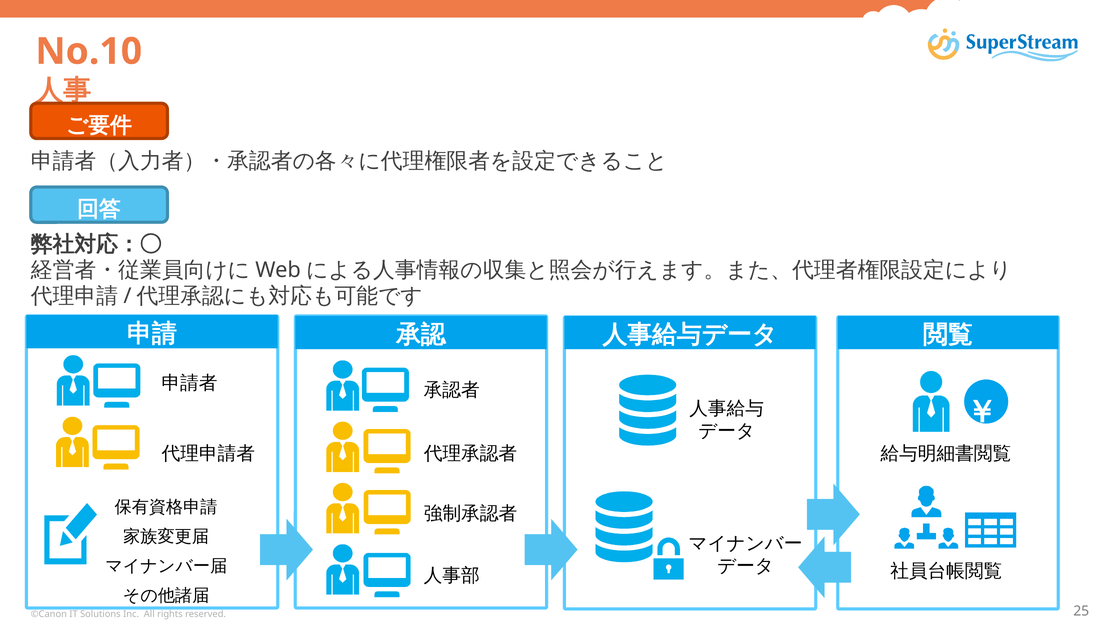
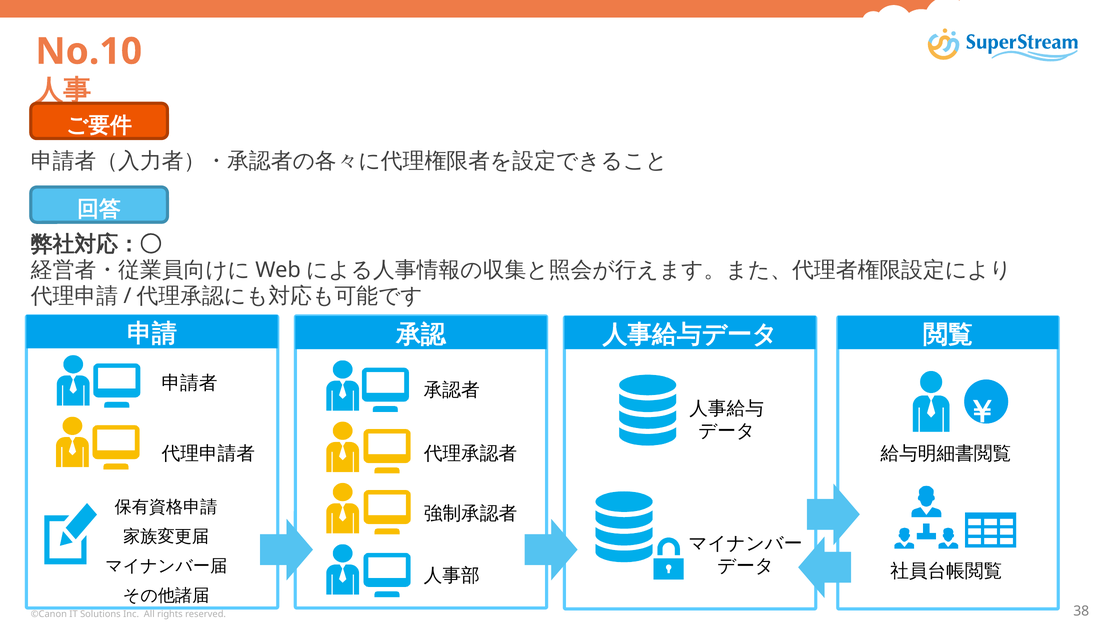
25: 25 -> 38
